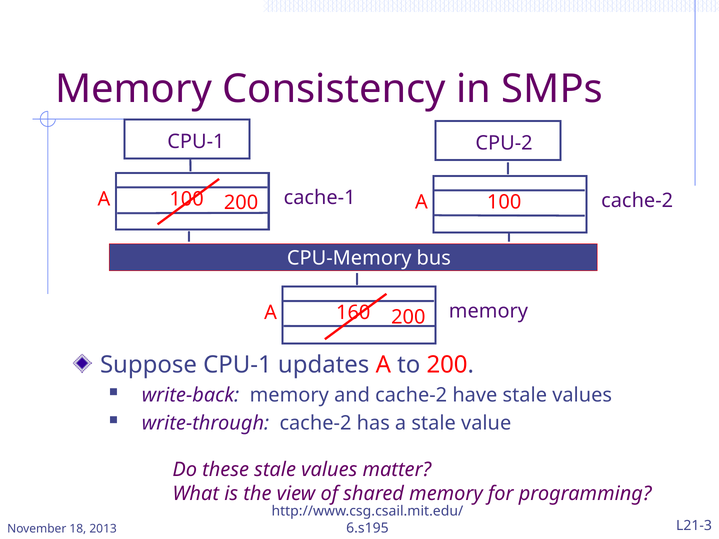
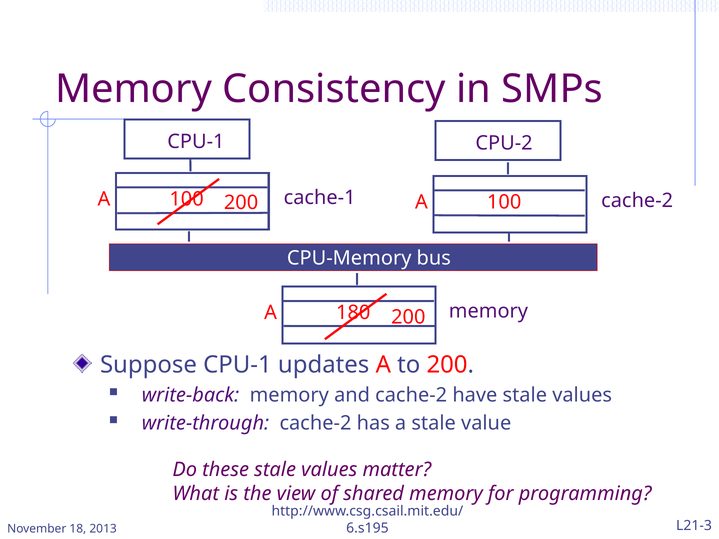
160: 160 -> 180
